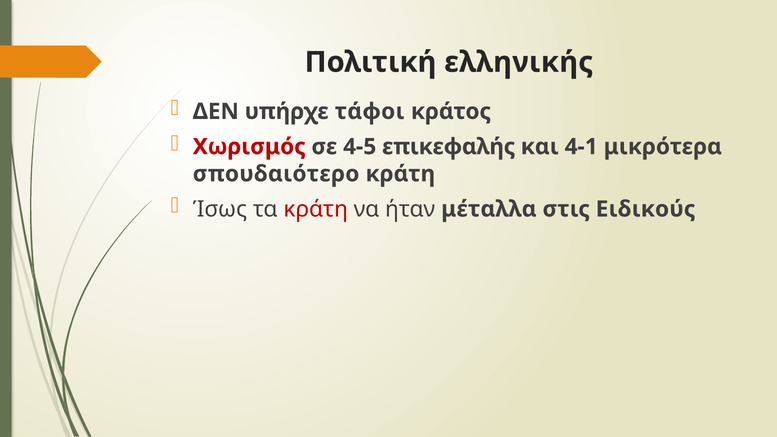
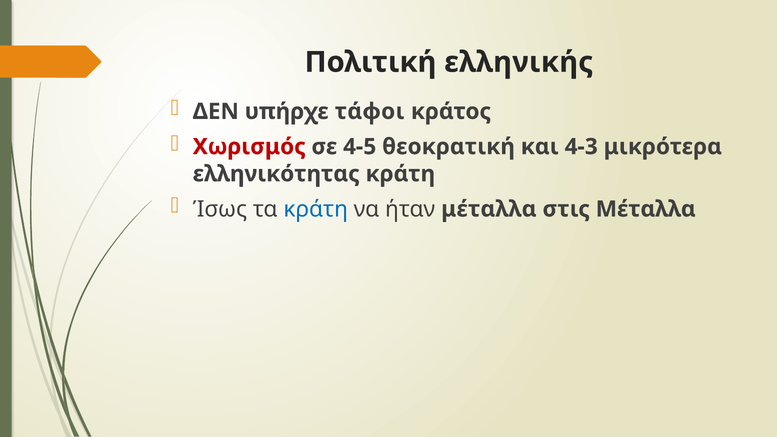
επικεφαλής: επικεφαλής -> θεοκρατική
4-1: 4-1 -> 4-3
σπουδαιότερο: σπουδαιότερο -> ελληνικότητας
κράτη at (316, 209) colour: red -> blue
στις Ειδικούς: Ειδικούς -> Μέταλλα
